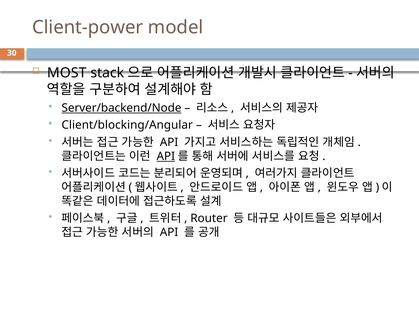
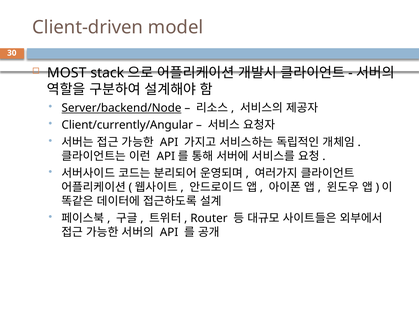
Client-power: Client-power -> Client-driven
Client/blocking/Angular: Client/blocking/Angular -> Client/currently/Angular
API at (166, 156) underline: present -> none
